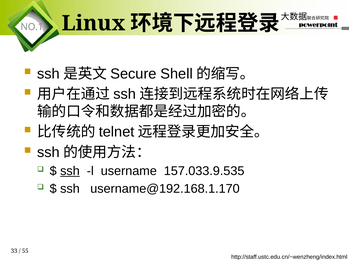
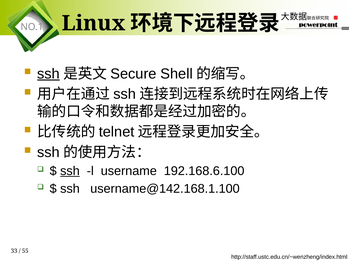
ssh at (48, 74) underline: none -> present
157.033.9.535: 157.033.9.535 -> 192.168.6.100
username@192.168.1.170: username@192.168.1.170 -> username@142.168.1.100
